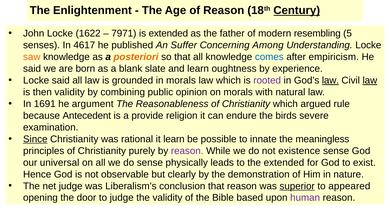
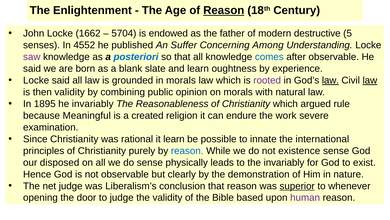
Reason at (224, 10) underline: none -> present
Century underline: present -> none
1622: 1622 -> 1662
7971: 7971 -> 5704
is extended: extended -> endowed
resembling: resembling -> destructive
4617: 4617 -> 4552
saw colour: orange -> purple
posteriori colour: orange -> blue
after empiricism: empiricism -> observable
1691: 1691 -> 1895
he argument: argument -> invariably
Antecedent: Antecedent -> Meaningful
provide: provide -> created
birds: birds -> work
Since underline: present -> none
meaningless: meaningless -> international
reason at (187, 150) colour: purple -> blue
universal: universal -> disposed
the extended: extended -> invariably
appeared: appeared -> whenever
